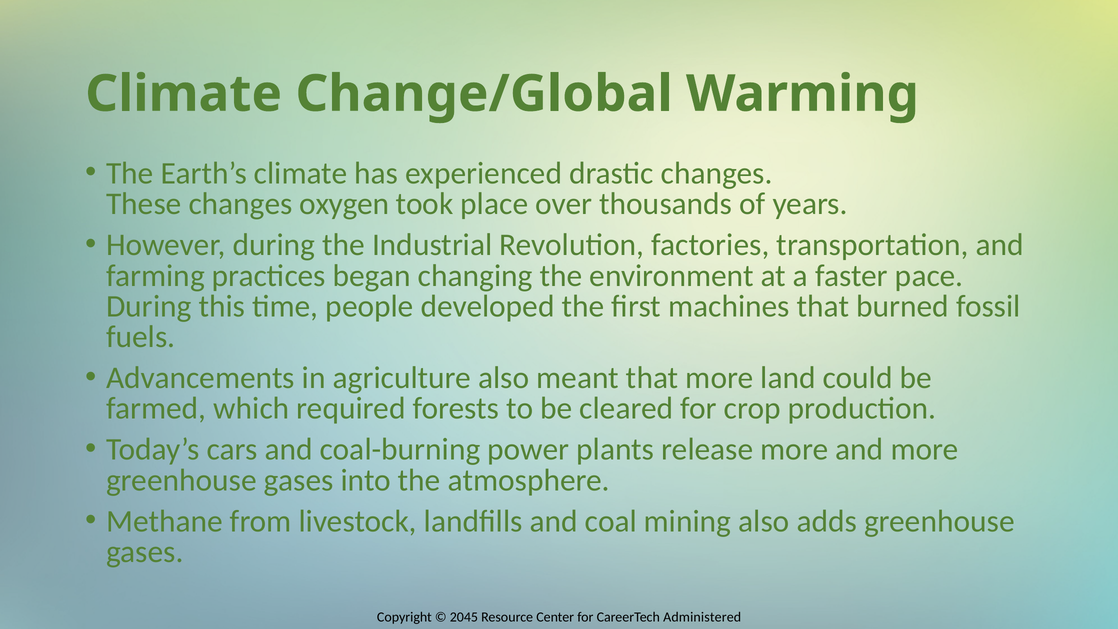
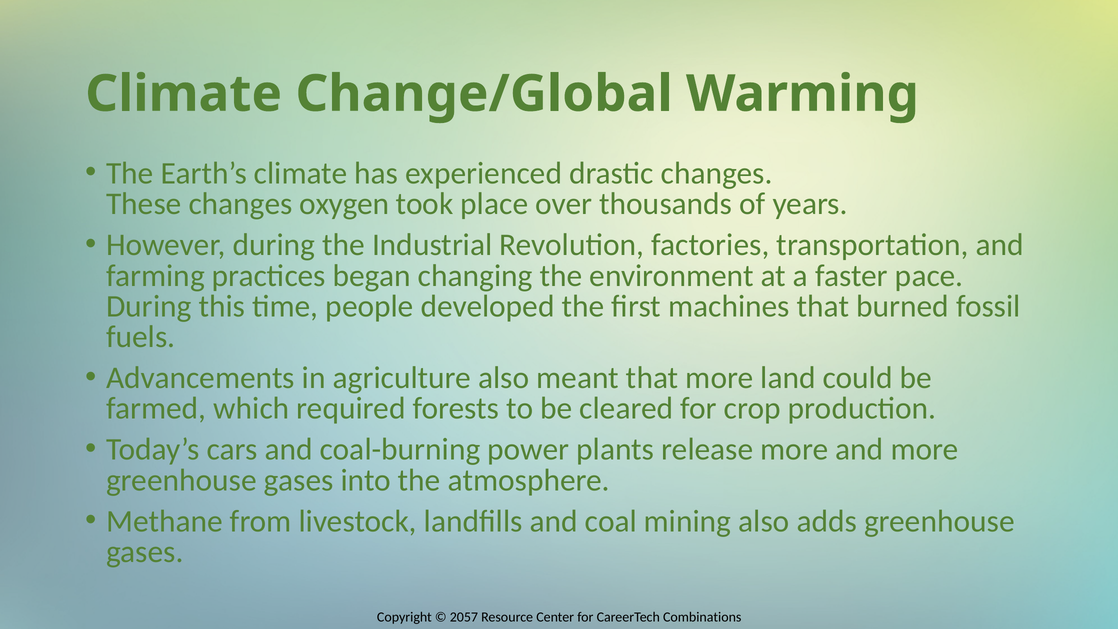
2045: 2045 -> 2057
Administered: Administered -> Combinations
